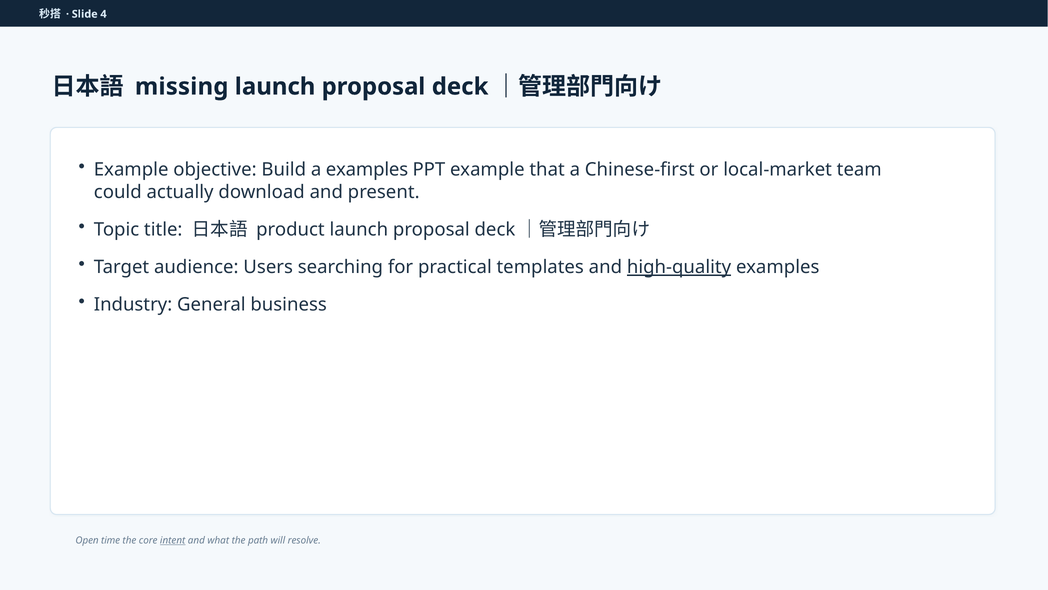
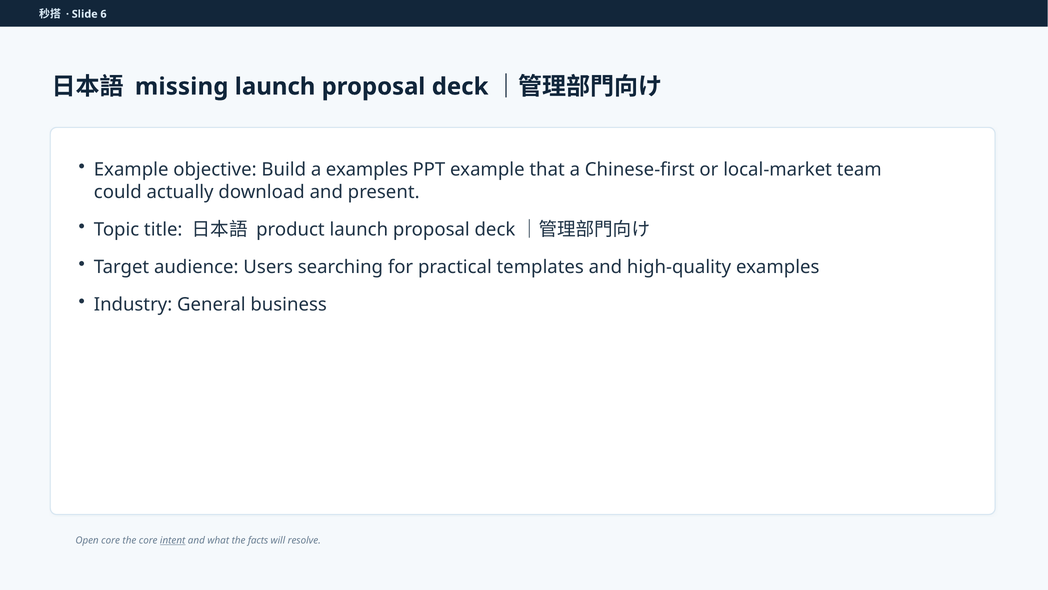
4: 4 -> 6
high-quality underline: present -> none
Open time: time -> core
path: path -> facts
